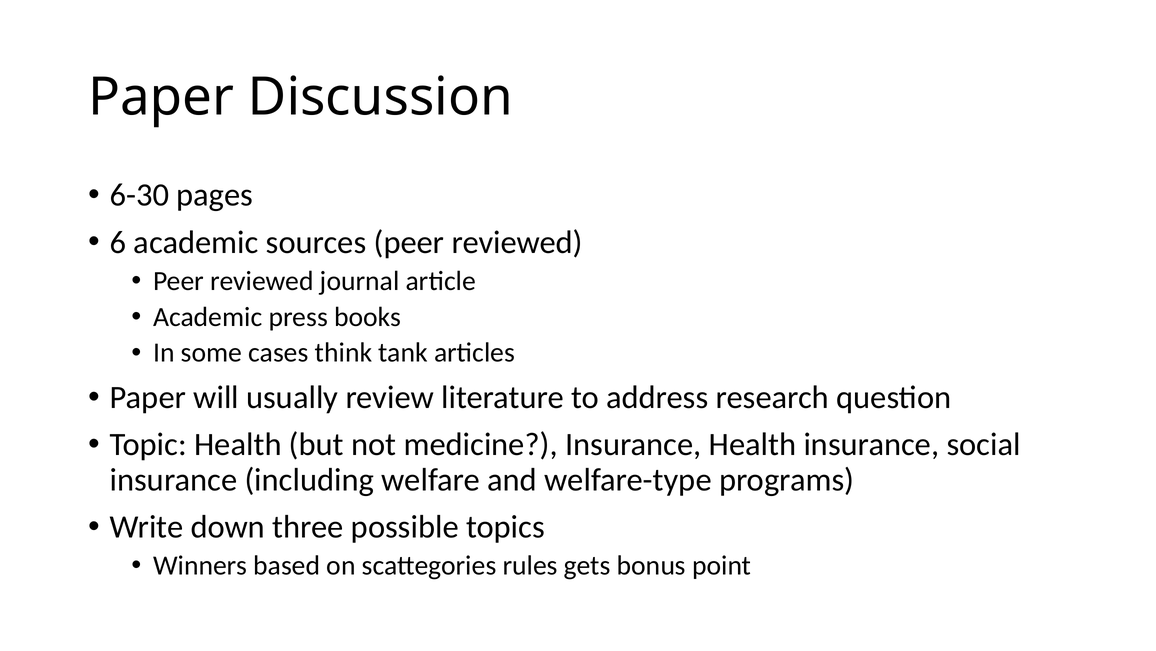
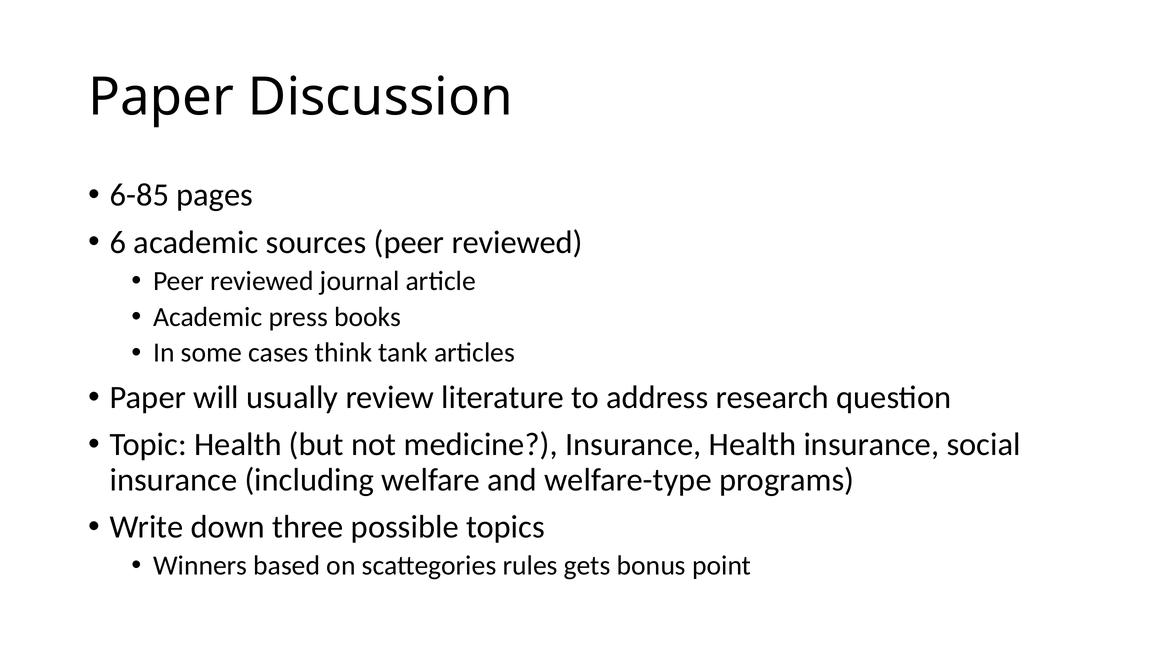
6-30: 6-30 -> 6-85
